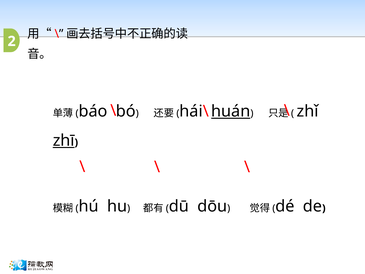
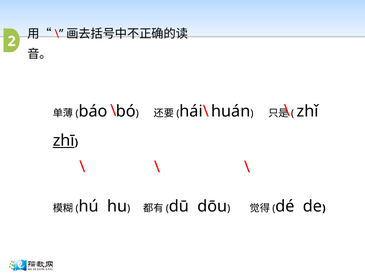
huán underline: present -> none
